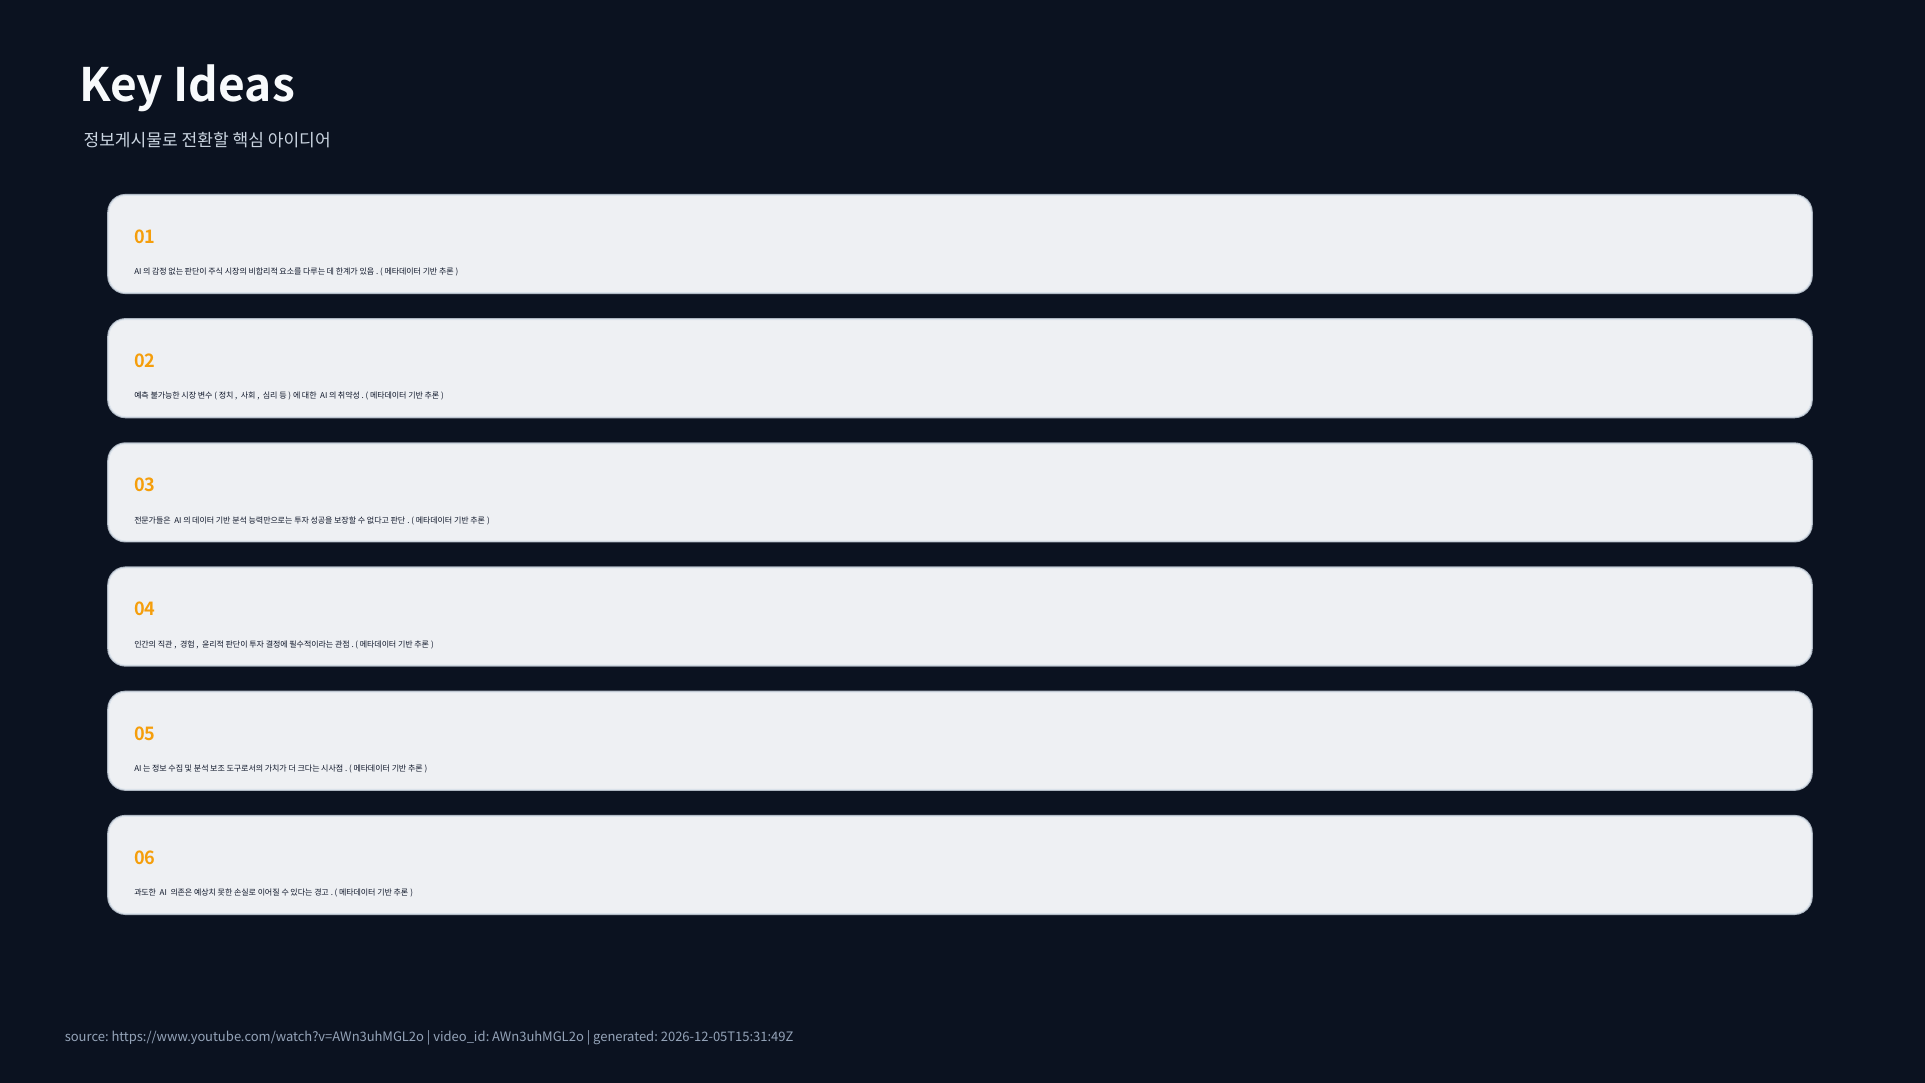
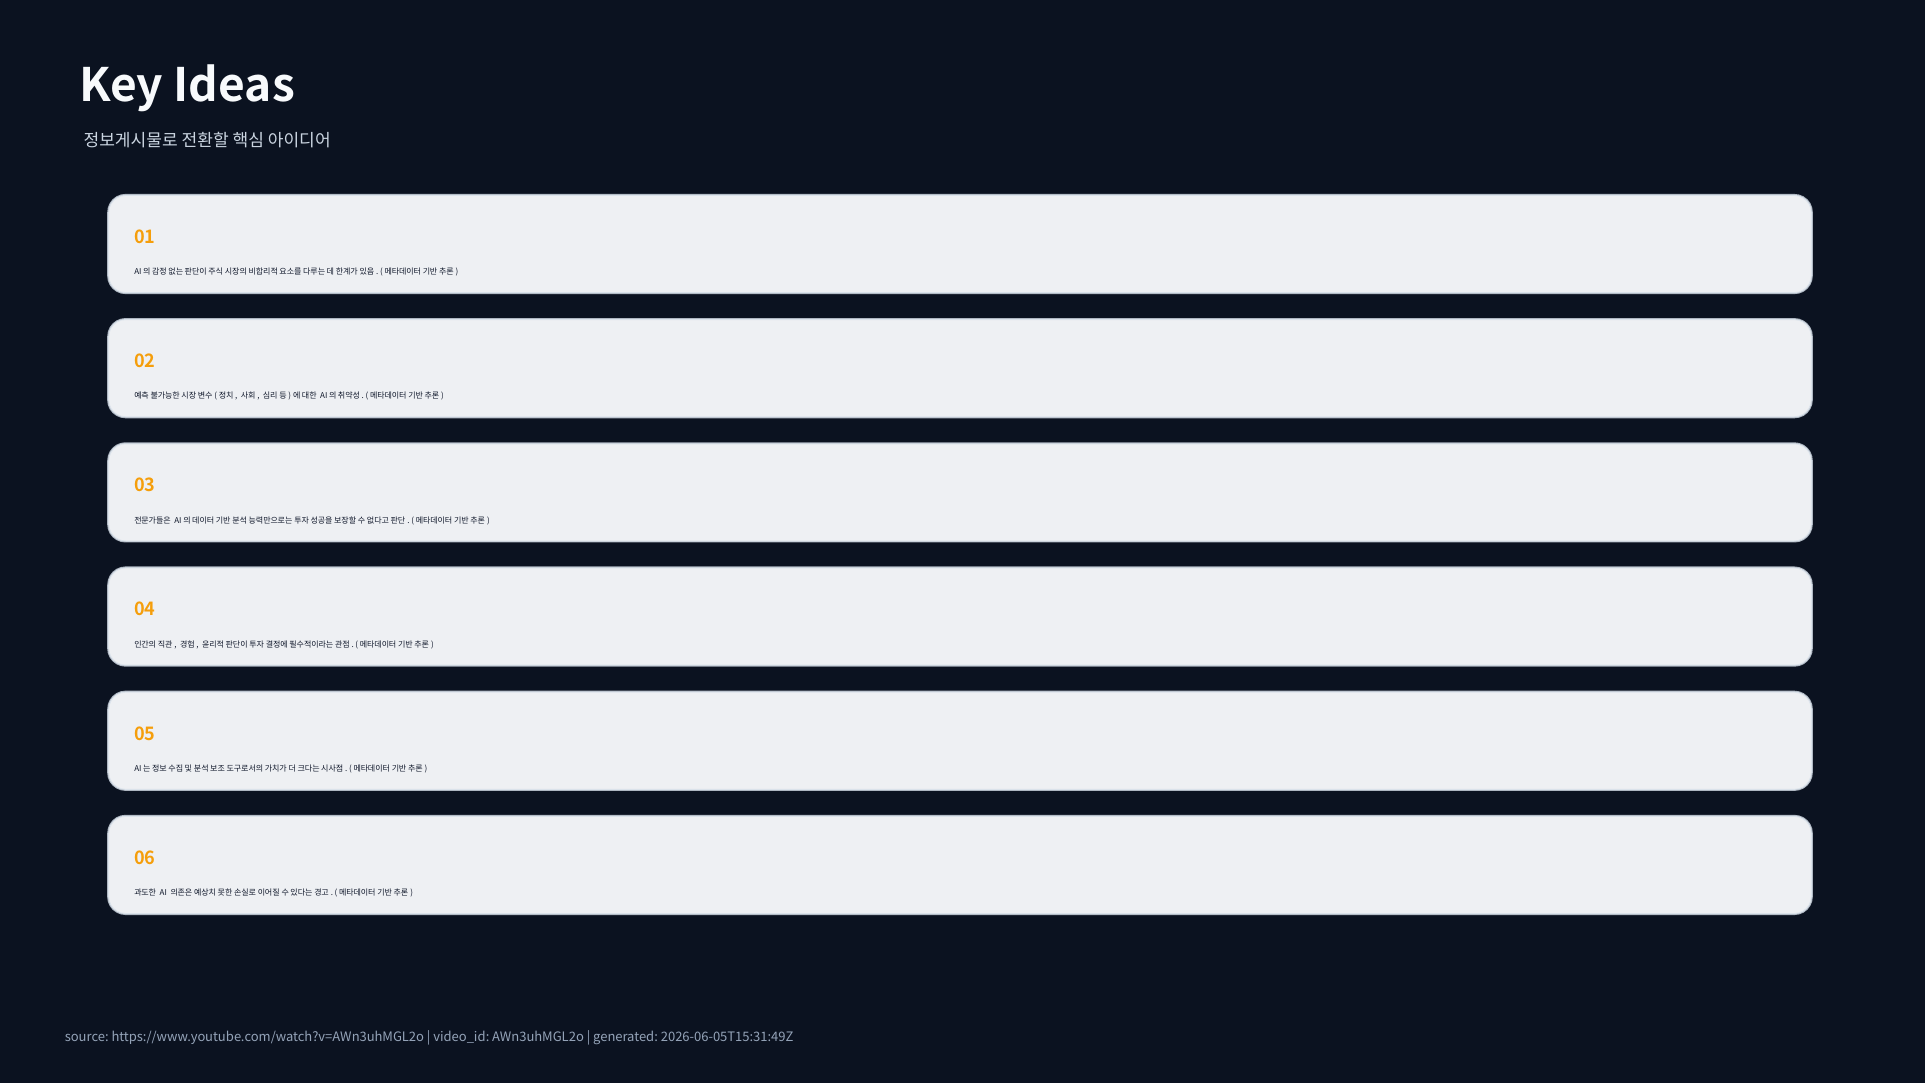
2026-12-05T15:31:49Z: 2026-12-05T15:31:49Z -> 2026-06-05T15:31:49Z
